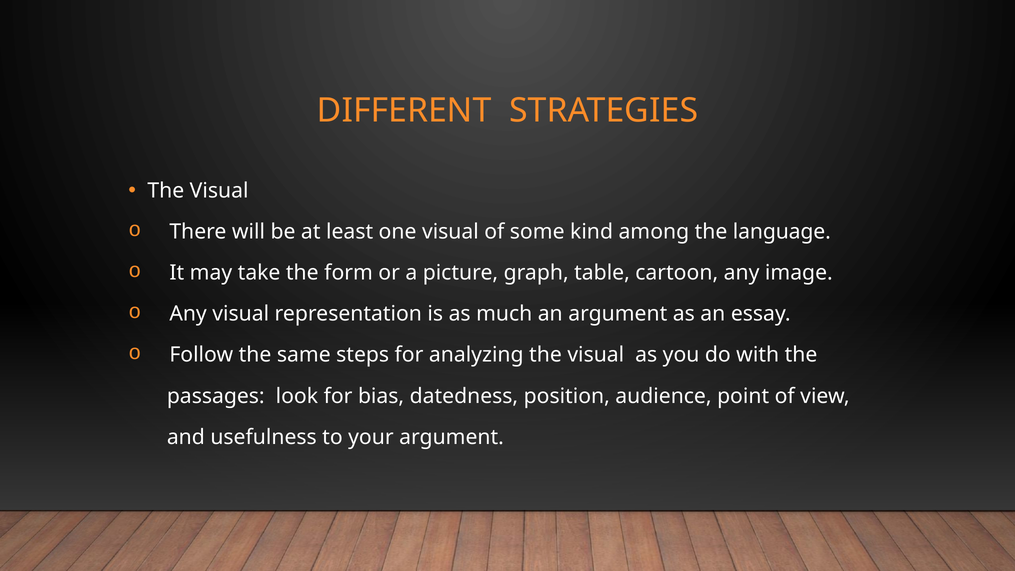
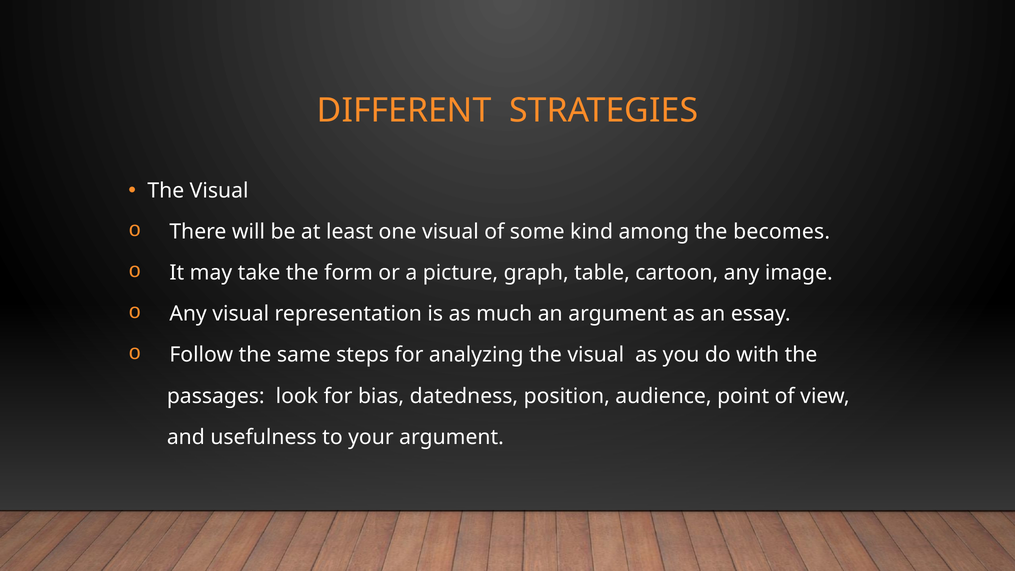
language: language -> becomes
